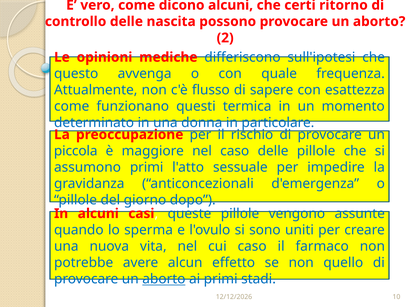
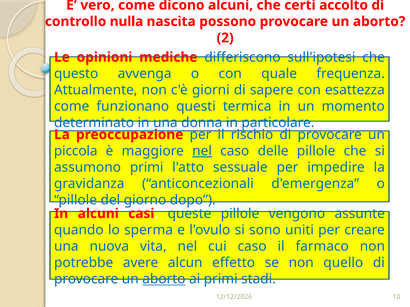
ritorno: ritorno -> accolto
controllo delle: delle -> nulla
flusso: flusso -> giorni
nel at (202, 151) underline: none -> present
